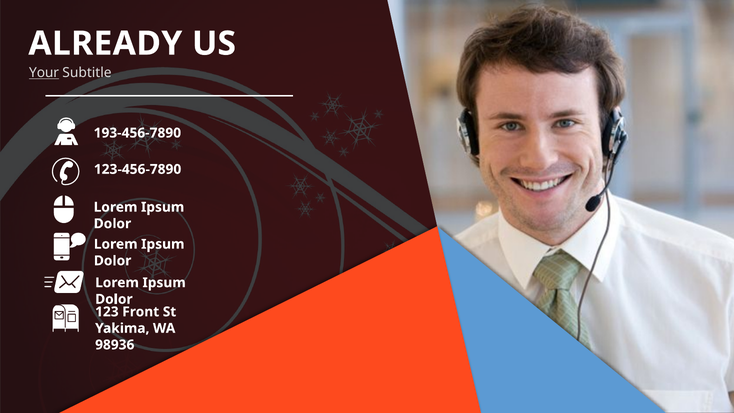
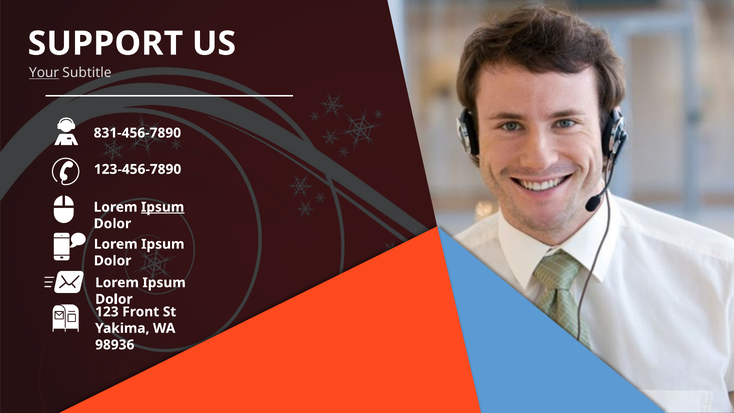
ALREADY: ALREADY -> SUPPORT
193-456-7890: 193-456-7890 -> 831-456-7890
Ipsum at (163, 207) underline: none -> present
